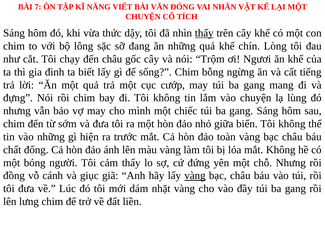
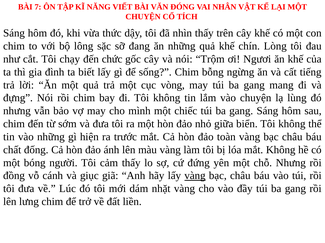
thấy at (204, 33) underline: present -> none
đến châu: châu -> chức
cướp: cướp -> vòng
